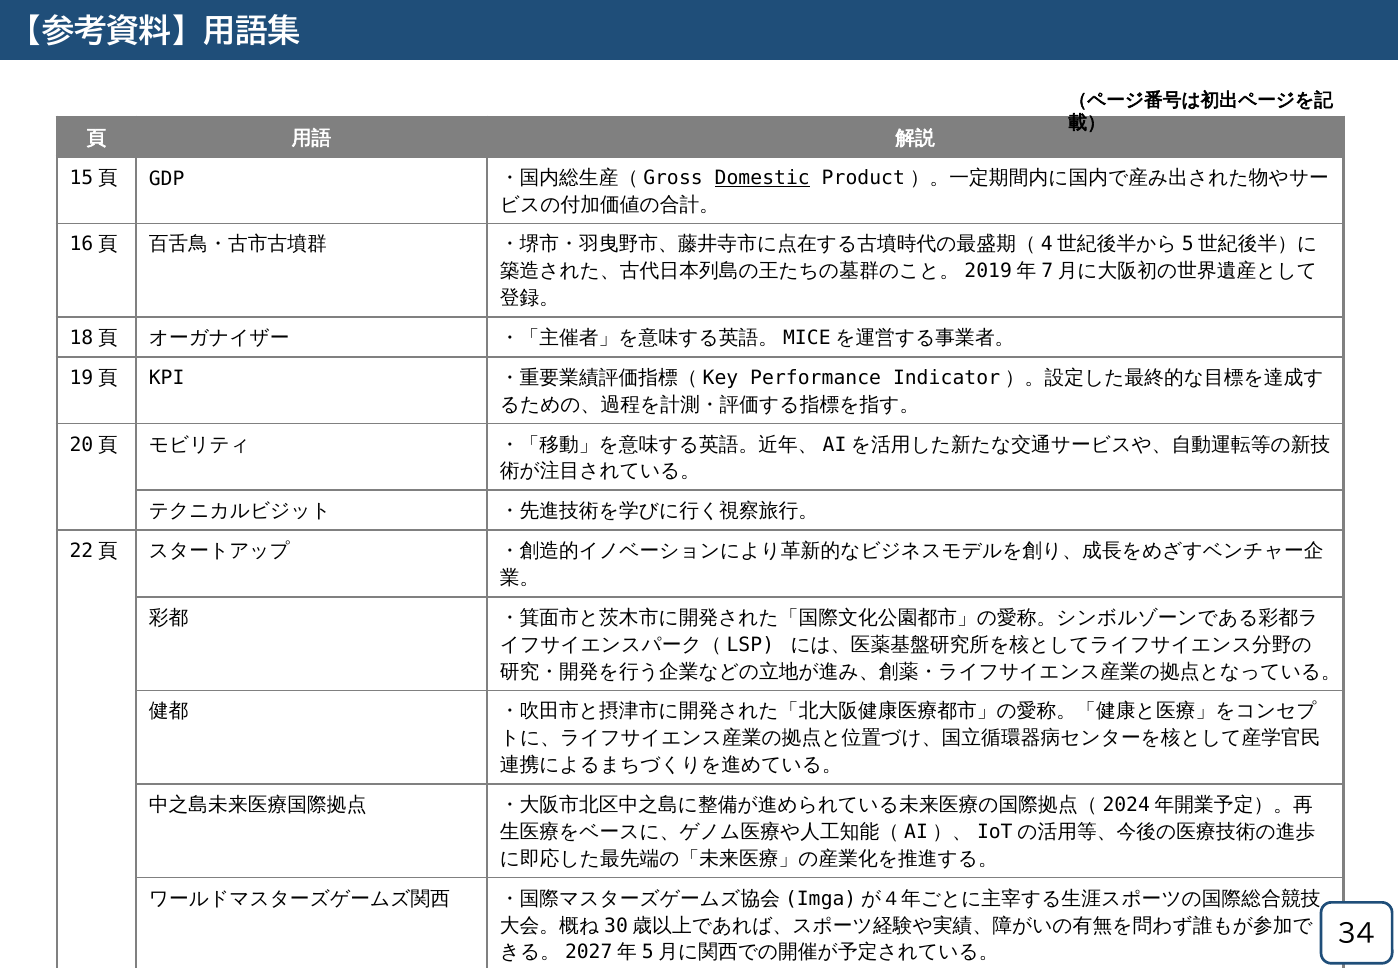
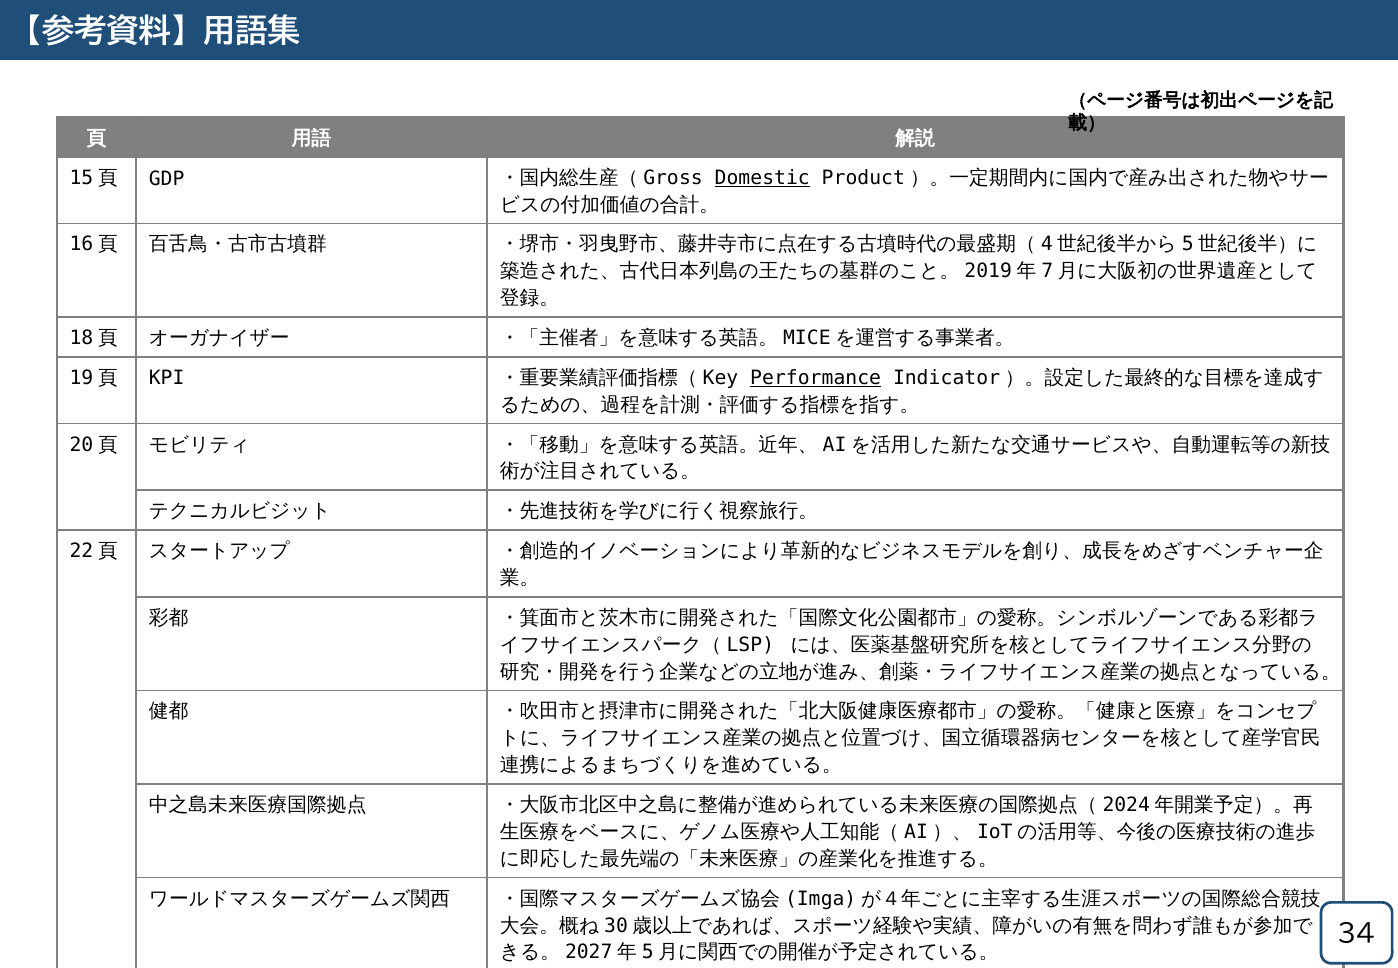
Performance underline: none -> present
